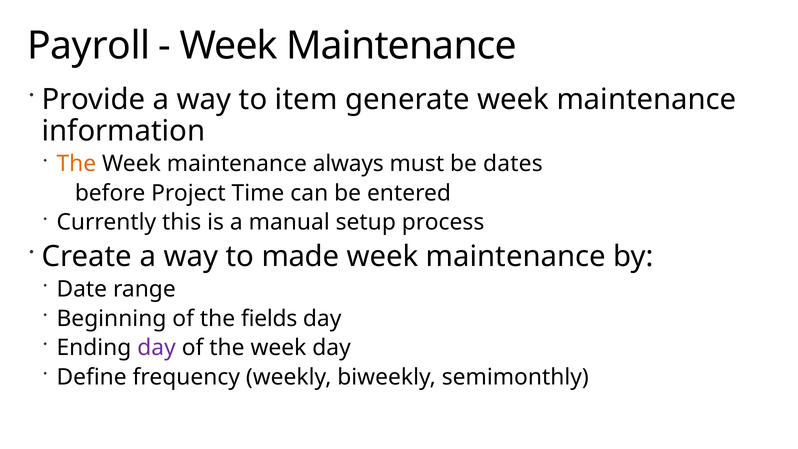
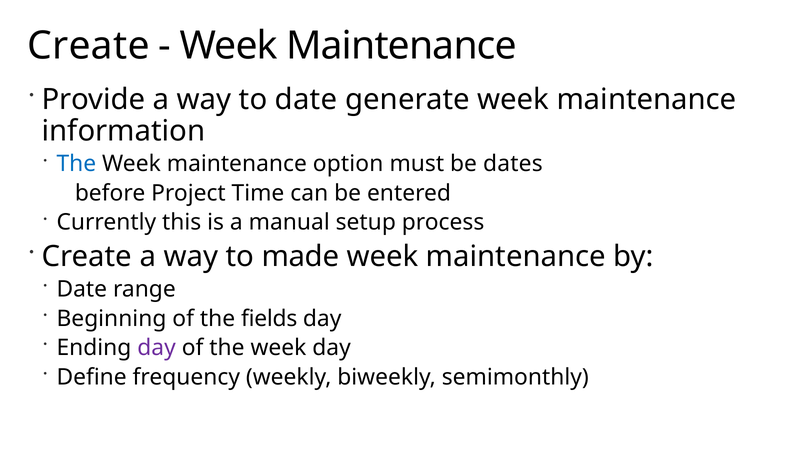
Payroll at (89, 46): Payroll -> Create
to item: item -> date
The at (76, 164) colour: orange -> blue
always: always -> option
